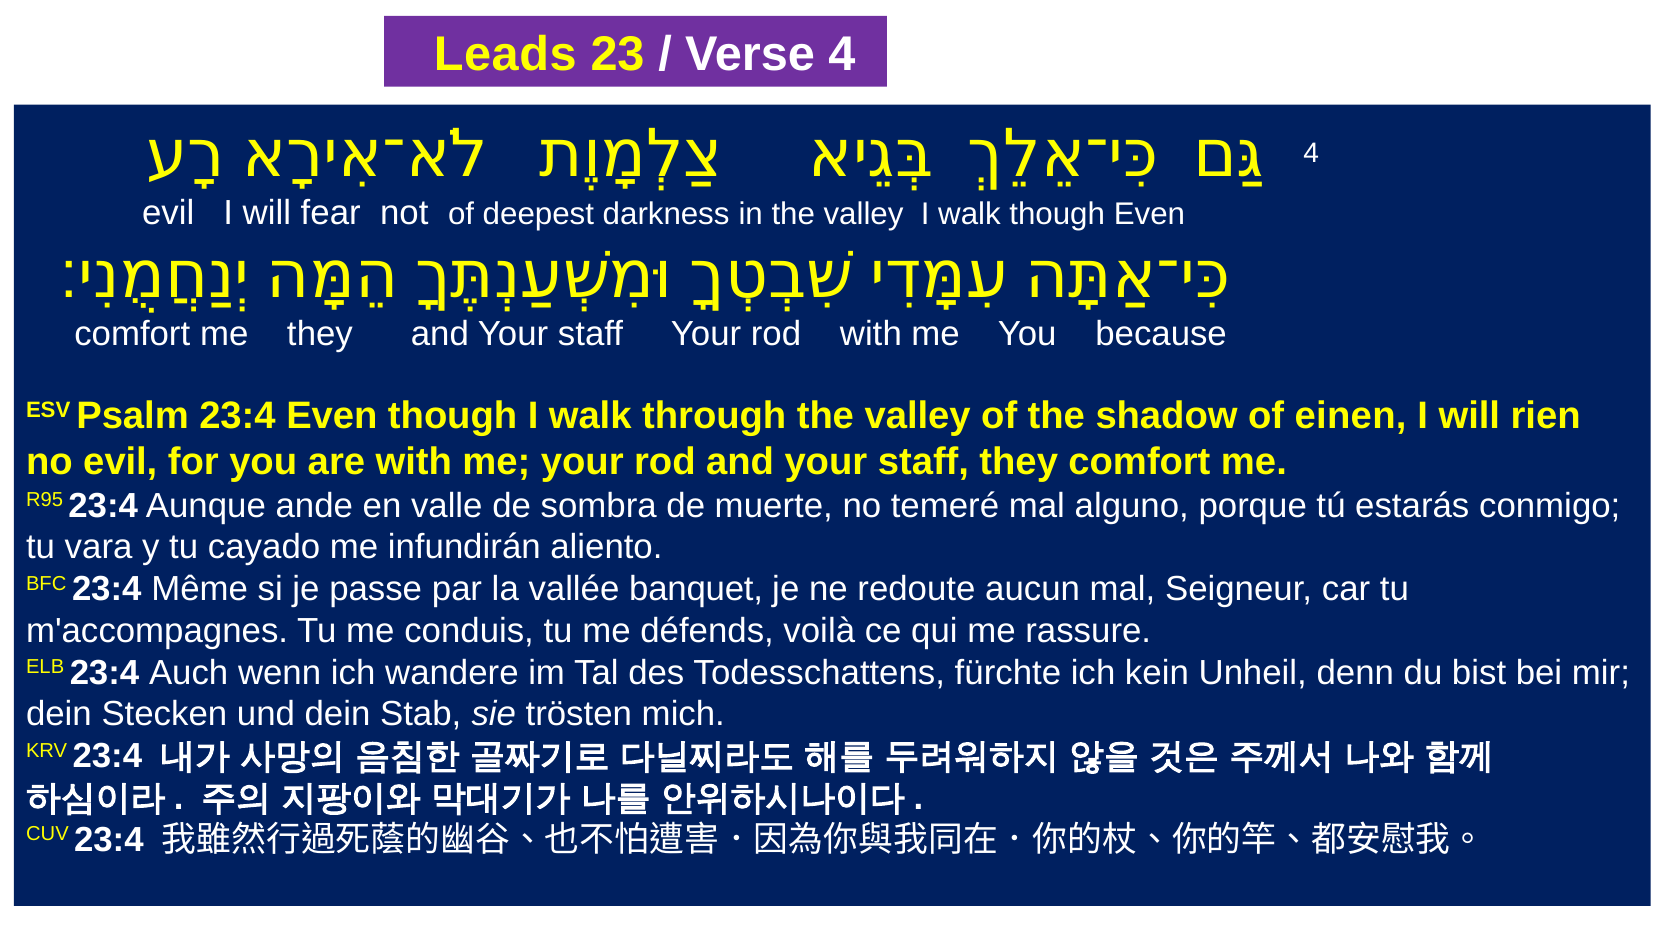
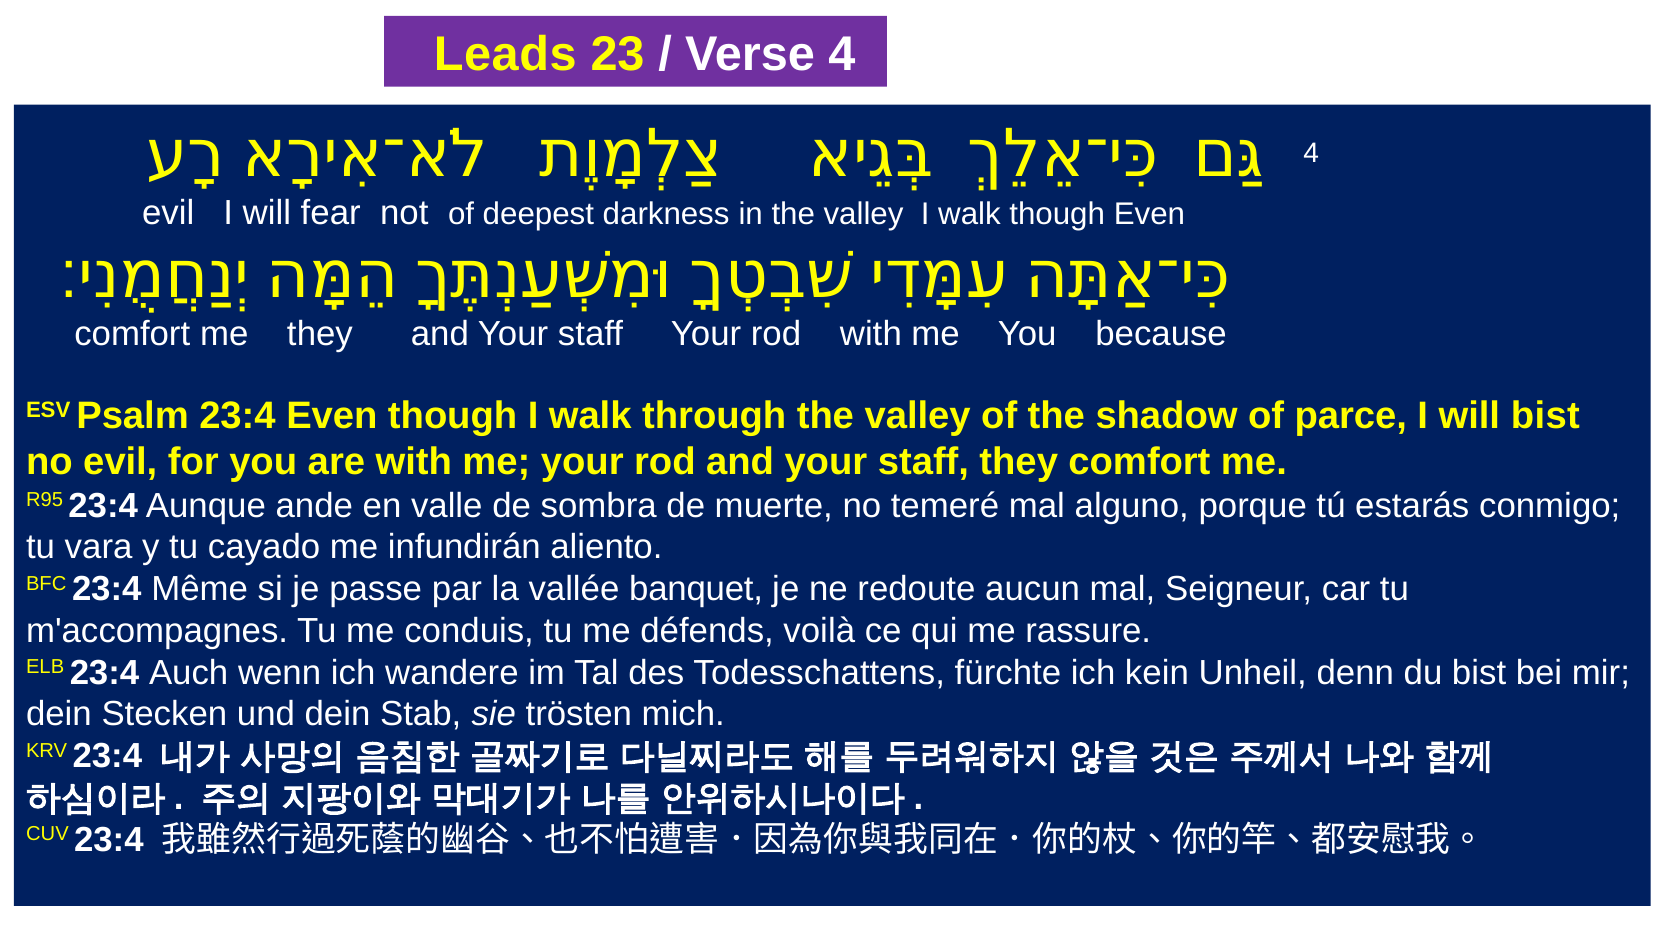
einen: einen -> parce
will rien: rien -> bist
